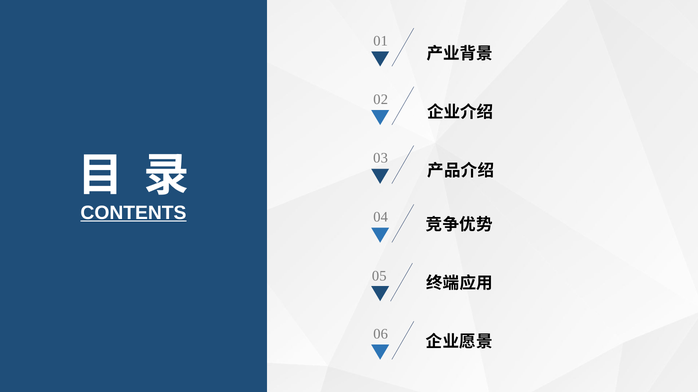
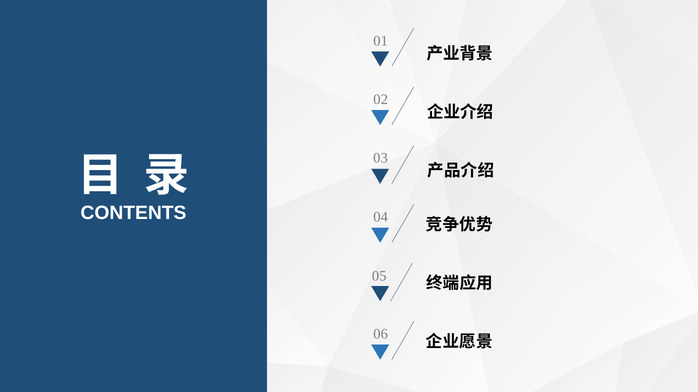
CONTENTS underline: present -> none
